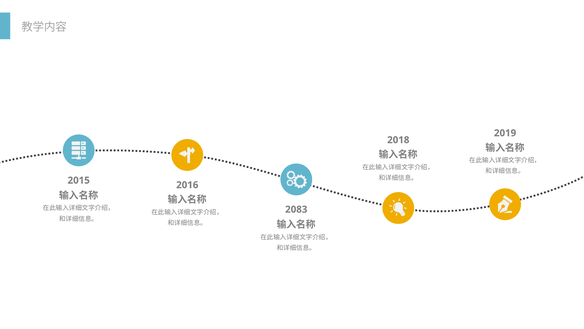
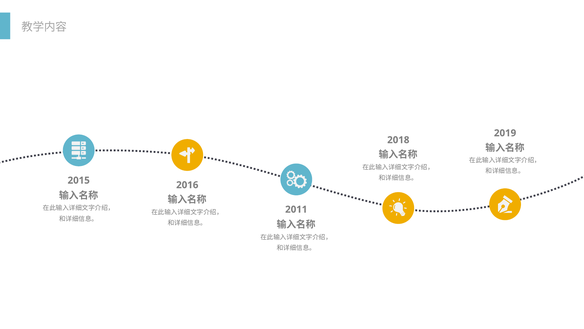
2083: 2083 -> 2011
